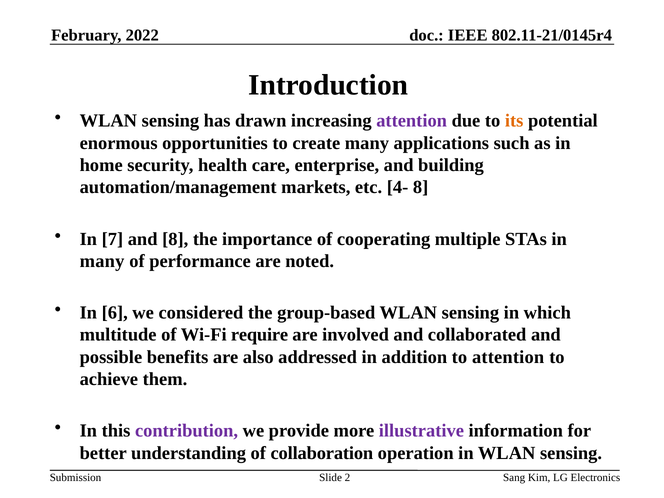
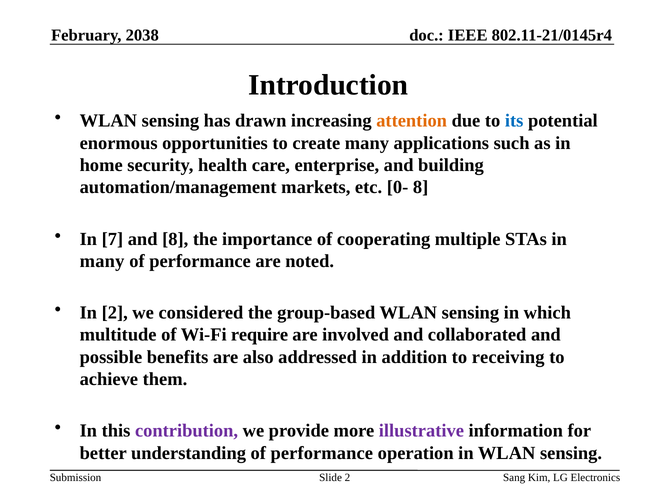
2022: 2022 -> 2038
attention at (412, 121) colour: purple -> orange
its colour: orange -> blue
4-: 4- -> 0-
In 6: 6 -> 2
to attention: attention -> receiving
understanding of collaboration: collaboration -> performance
